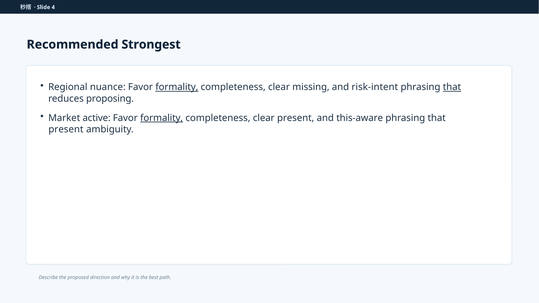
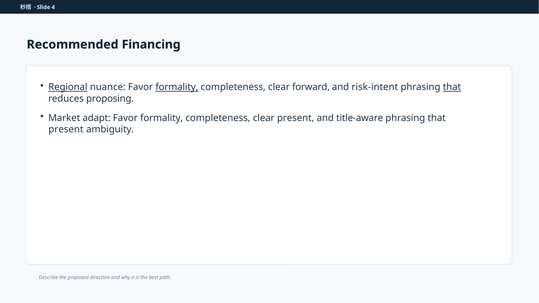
Strongest: Strongest -> Financing
Regional underline: none -> present
missing: missing -> forward
active: active -> adapt
formality at (162, 118) underline: present -> none
this-aware: this-aware -> title-aware
